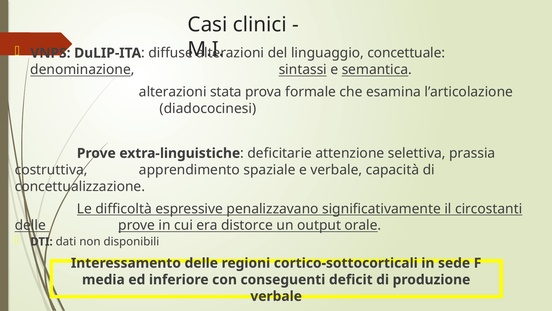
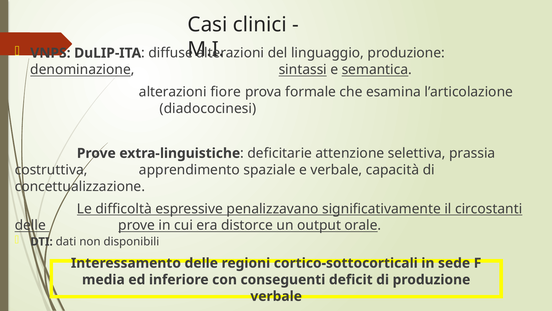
linguaggio concettuale: concettuale -> produzione
stata: stata -> fiore
